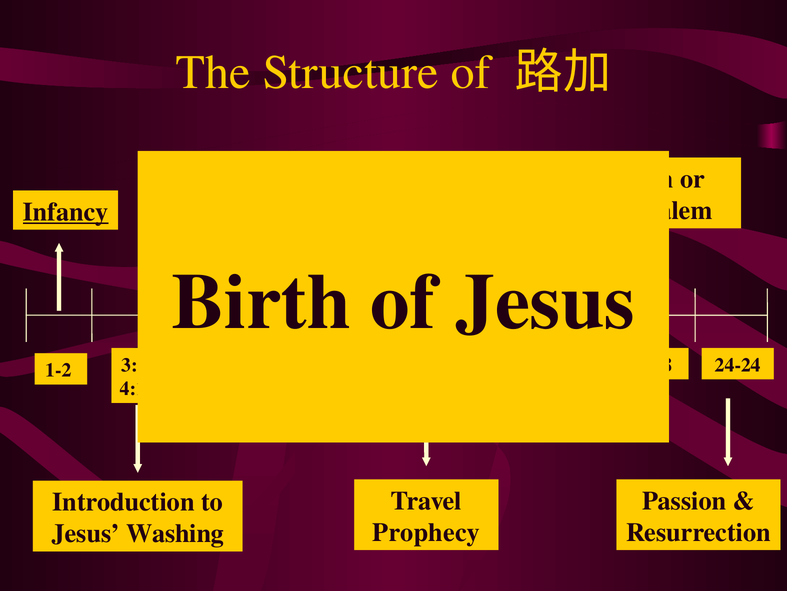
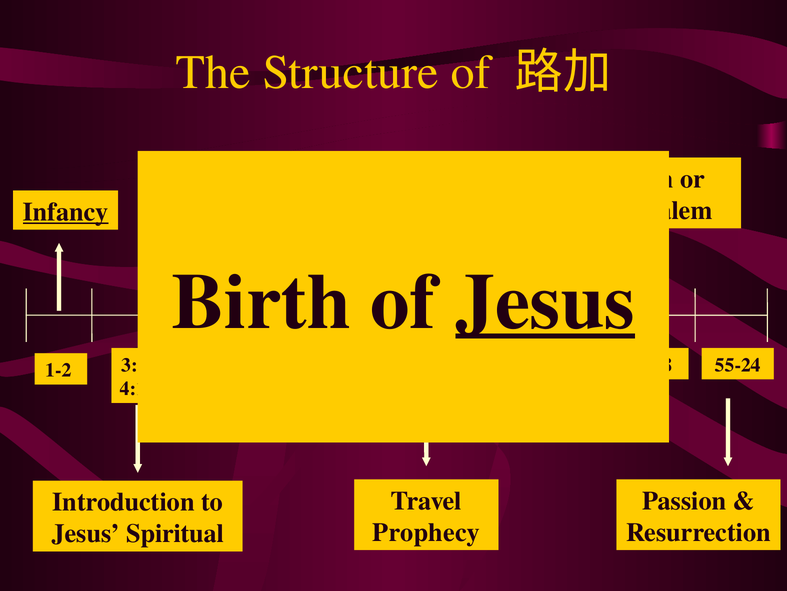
Jesus at (545, 302) underline: none -> present
24-24: 24-24 -> 55-24
Washing: Washing -> Spiritual
